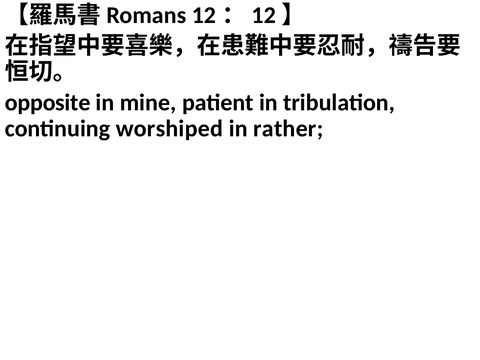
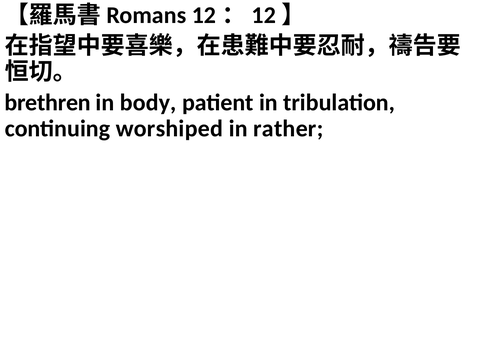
opposite: opposite -> brethren
mine: mine -> body
